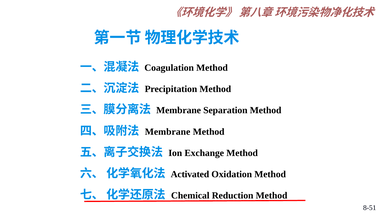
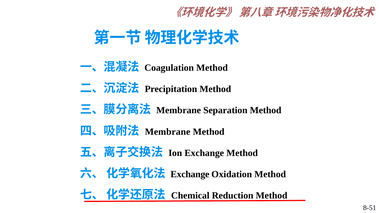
Activated at (190, 174): Activated -> Exchange
